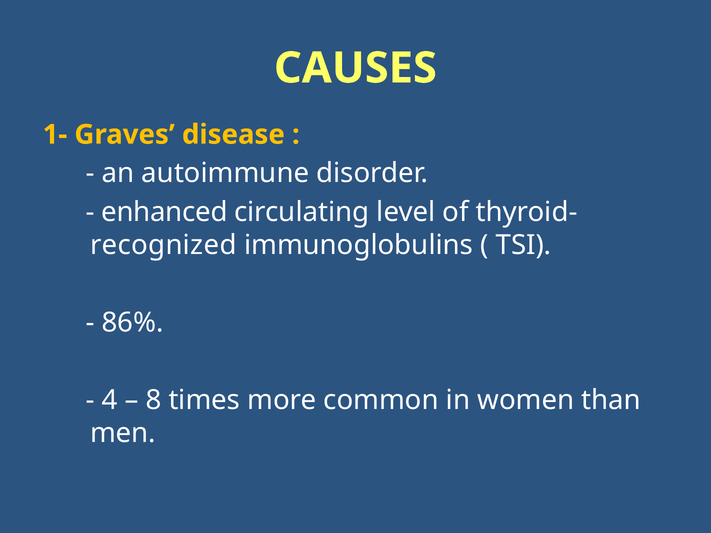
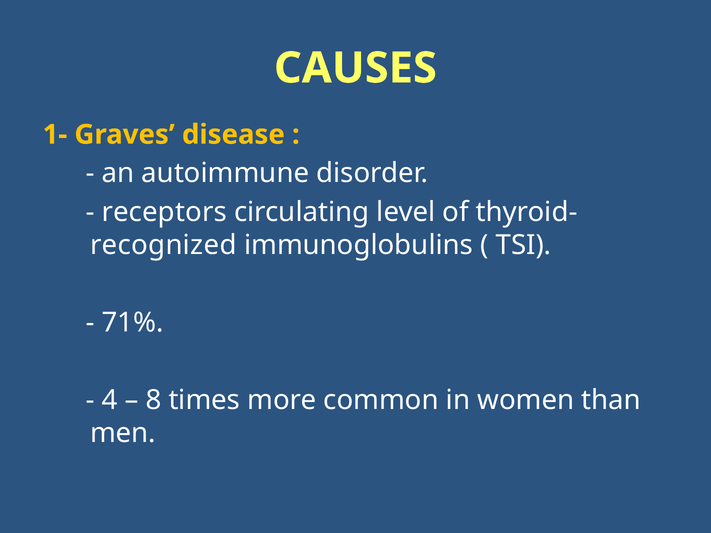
enhanced: enhanced -> receptors
86%: 86% -> 71%
